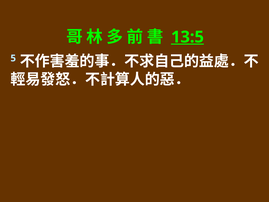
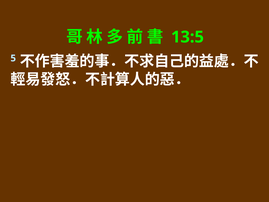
13:5 underline: present -> none
